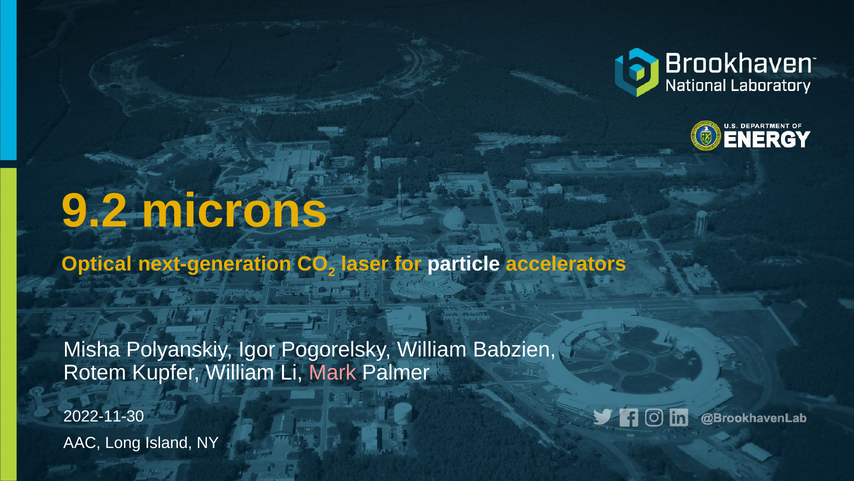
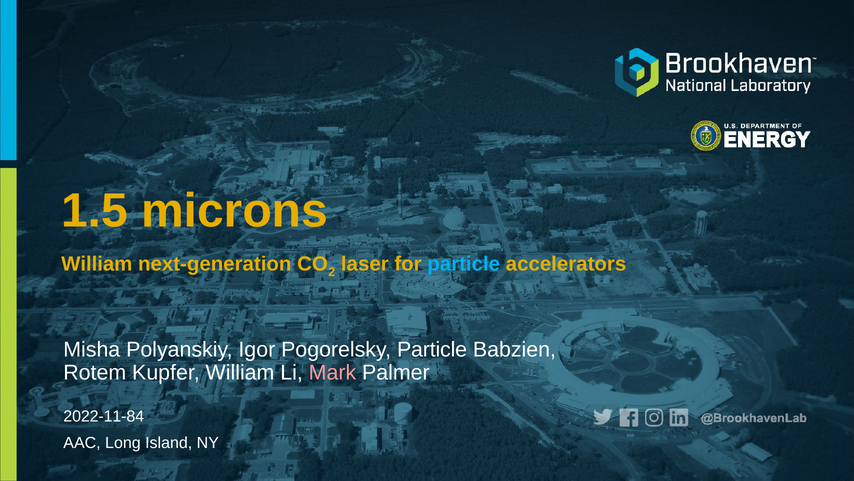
9.2: 9.2 -> 1.5
Optical at (97, 264): Optical -> William
particle at (464, 264) colour: white -> light blue
Pogorelsky William: William -> Particle
2022-11-30: 2022-11-30 -> 2022-11-84
